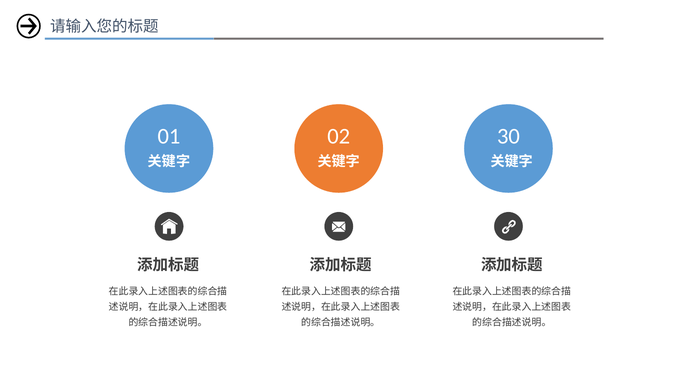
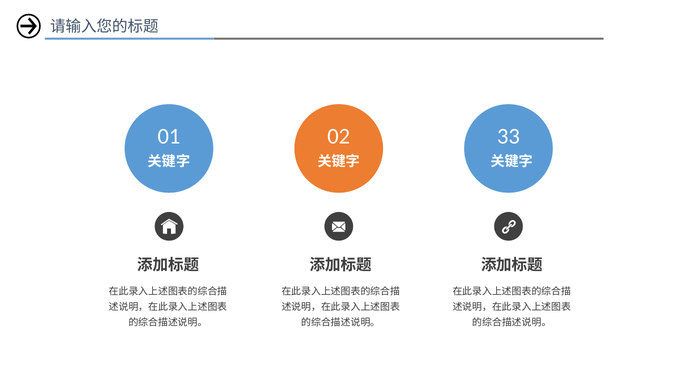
30: 30 -> 33
